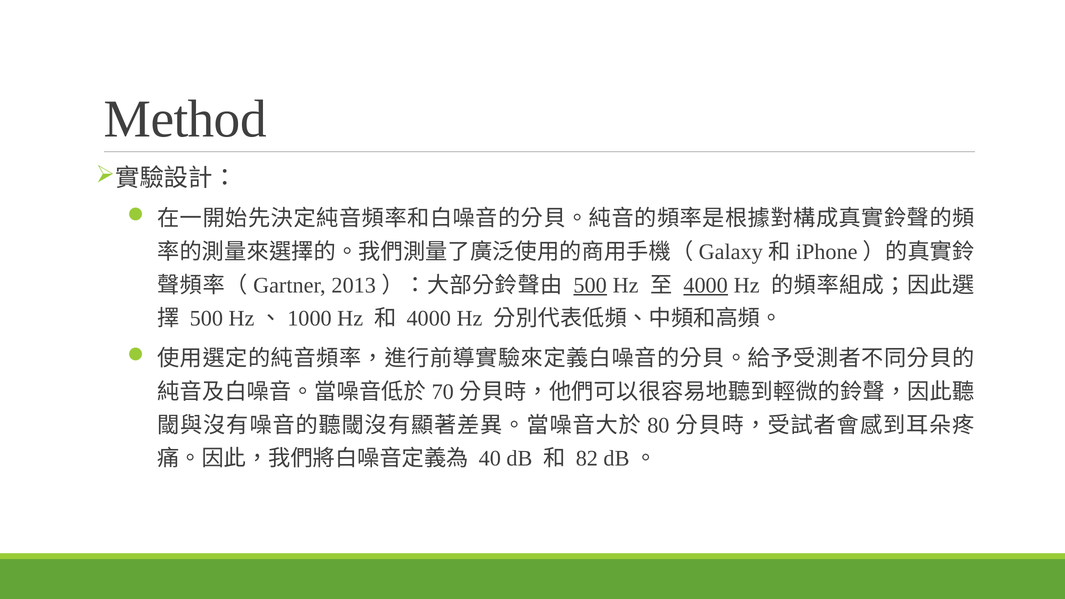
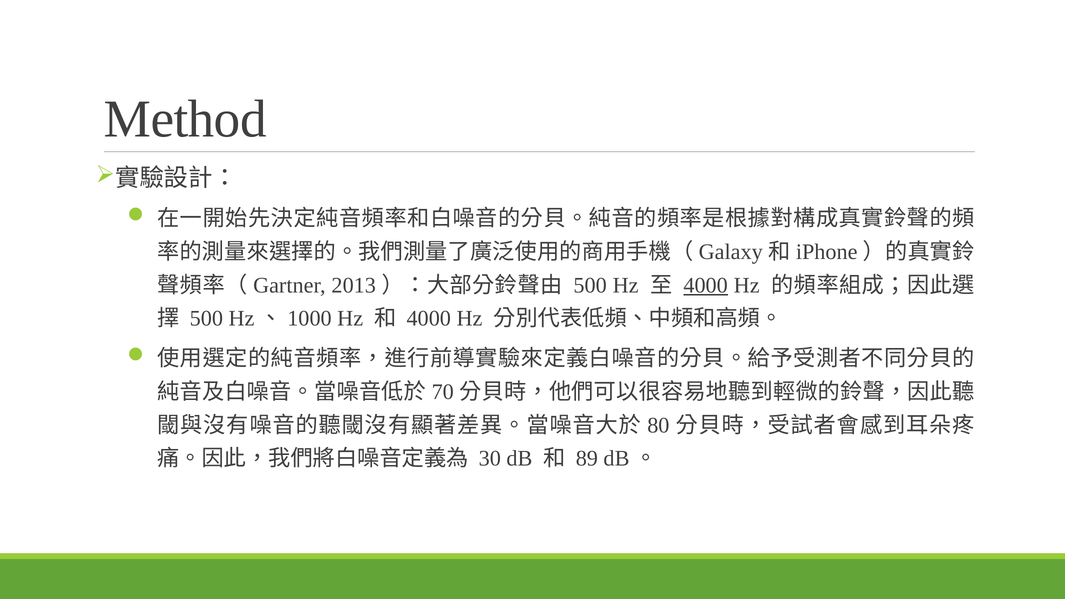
500 at (590, 285) underline: present -> none
40: 40 -> 30
82: 82 -> 89
